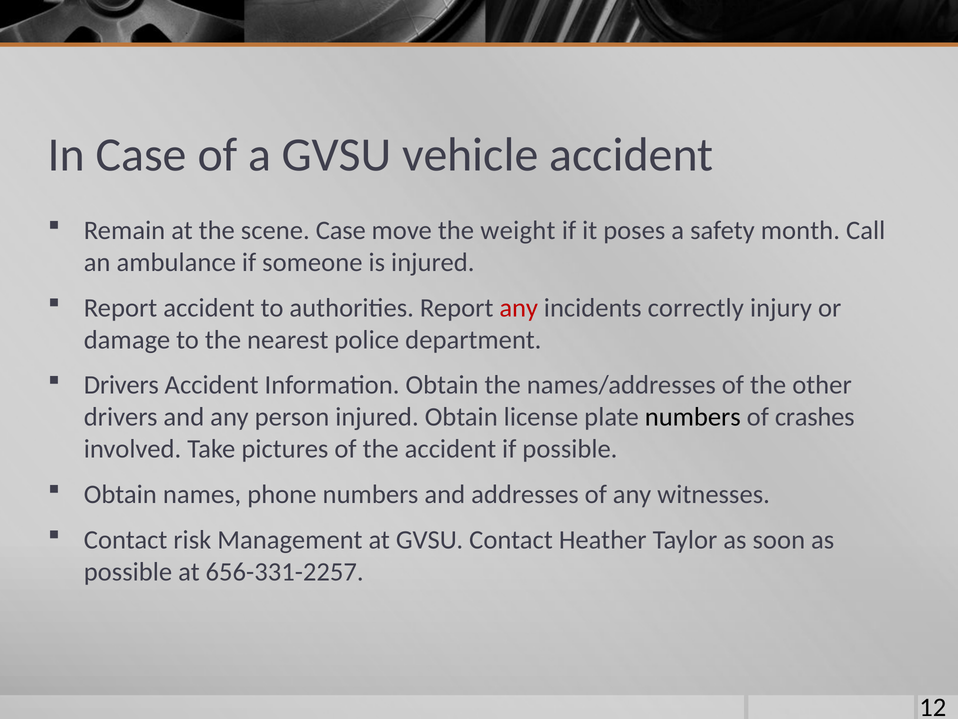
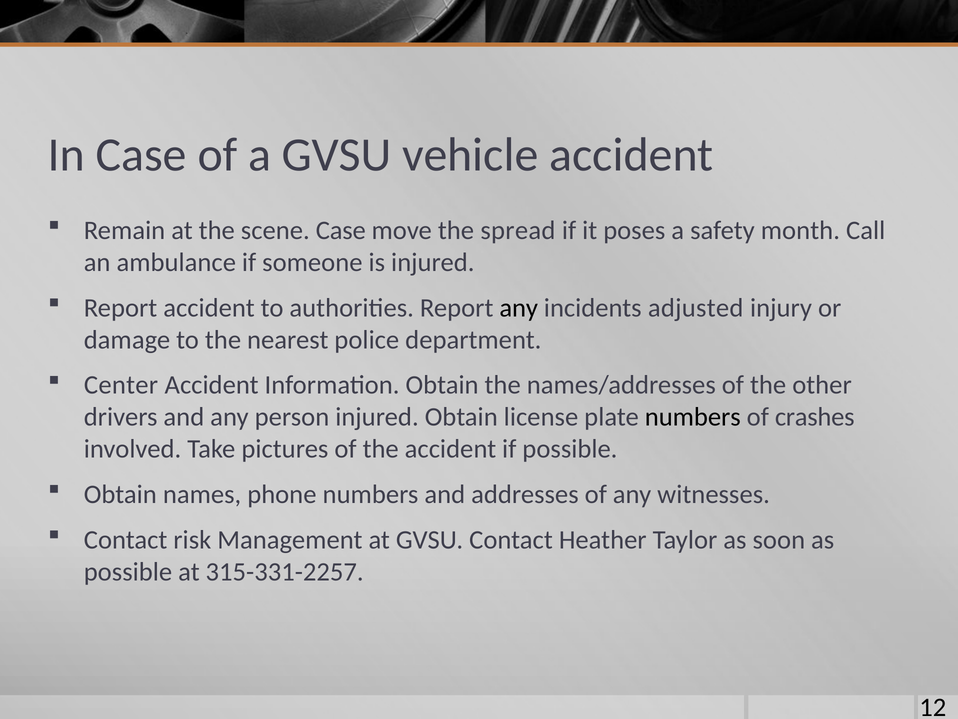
weight: weight -> spread
any at (519, 308) colour: red -> black
correctly: correctly -> adjusted
Drivers at (121, 385): Drivers -> Center
656-331-2257: 656-331-2257 -> 315-331-2257
